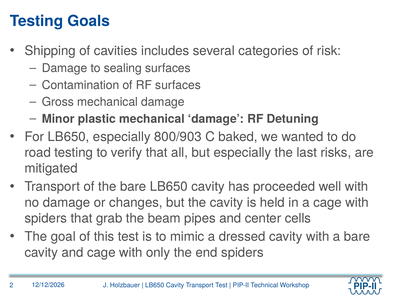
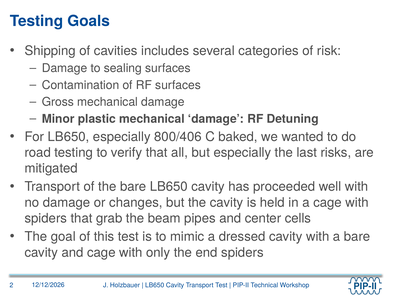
800/903: 800/903 -> 800/406
